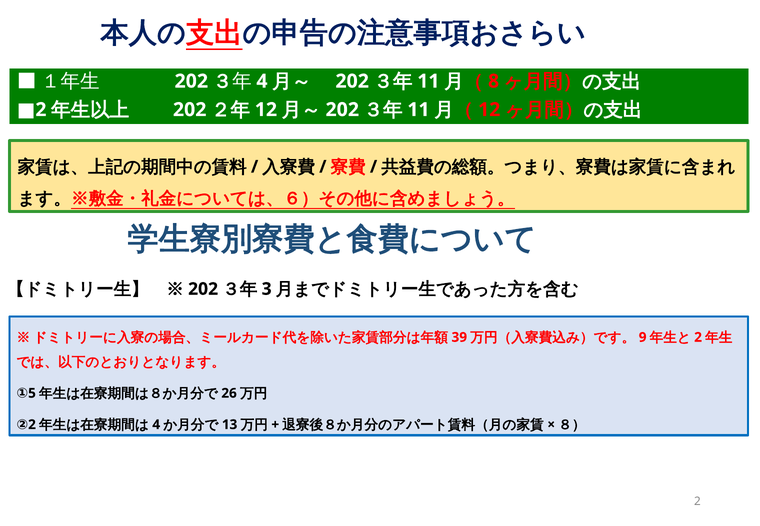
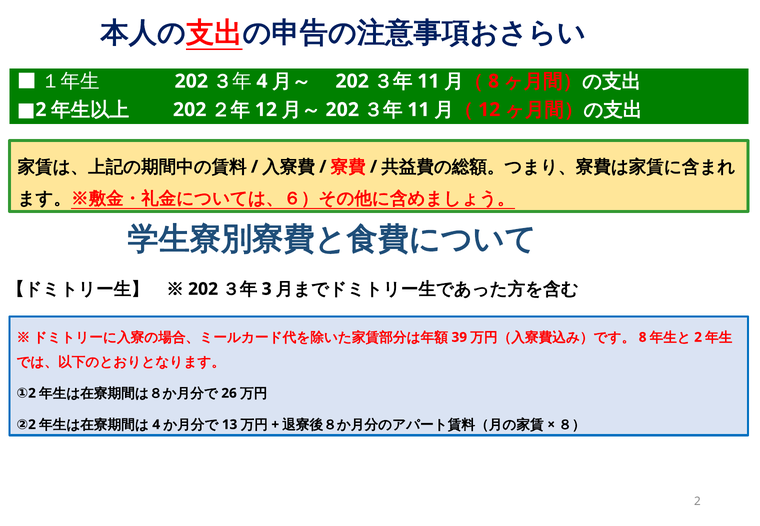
9 at (643, 337): 9 -> 8
5 at (32, 393): 5 -> 2
